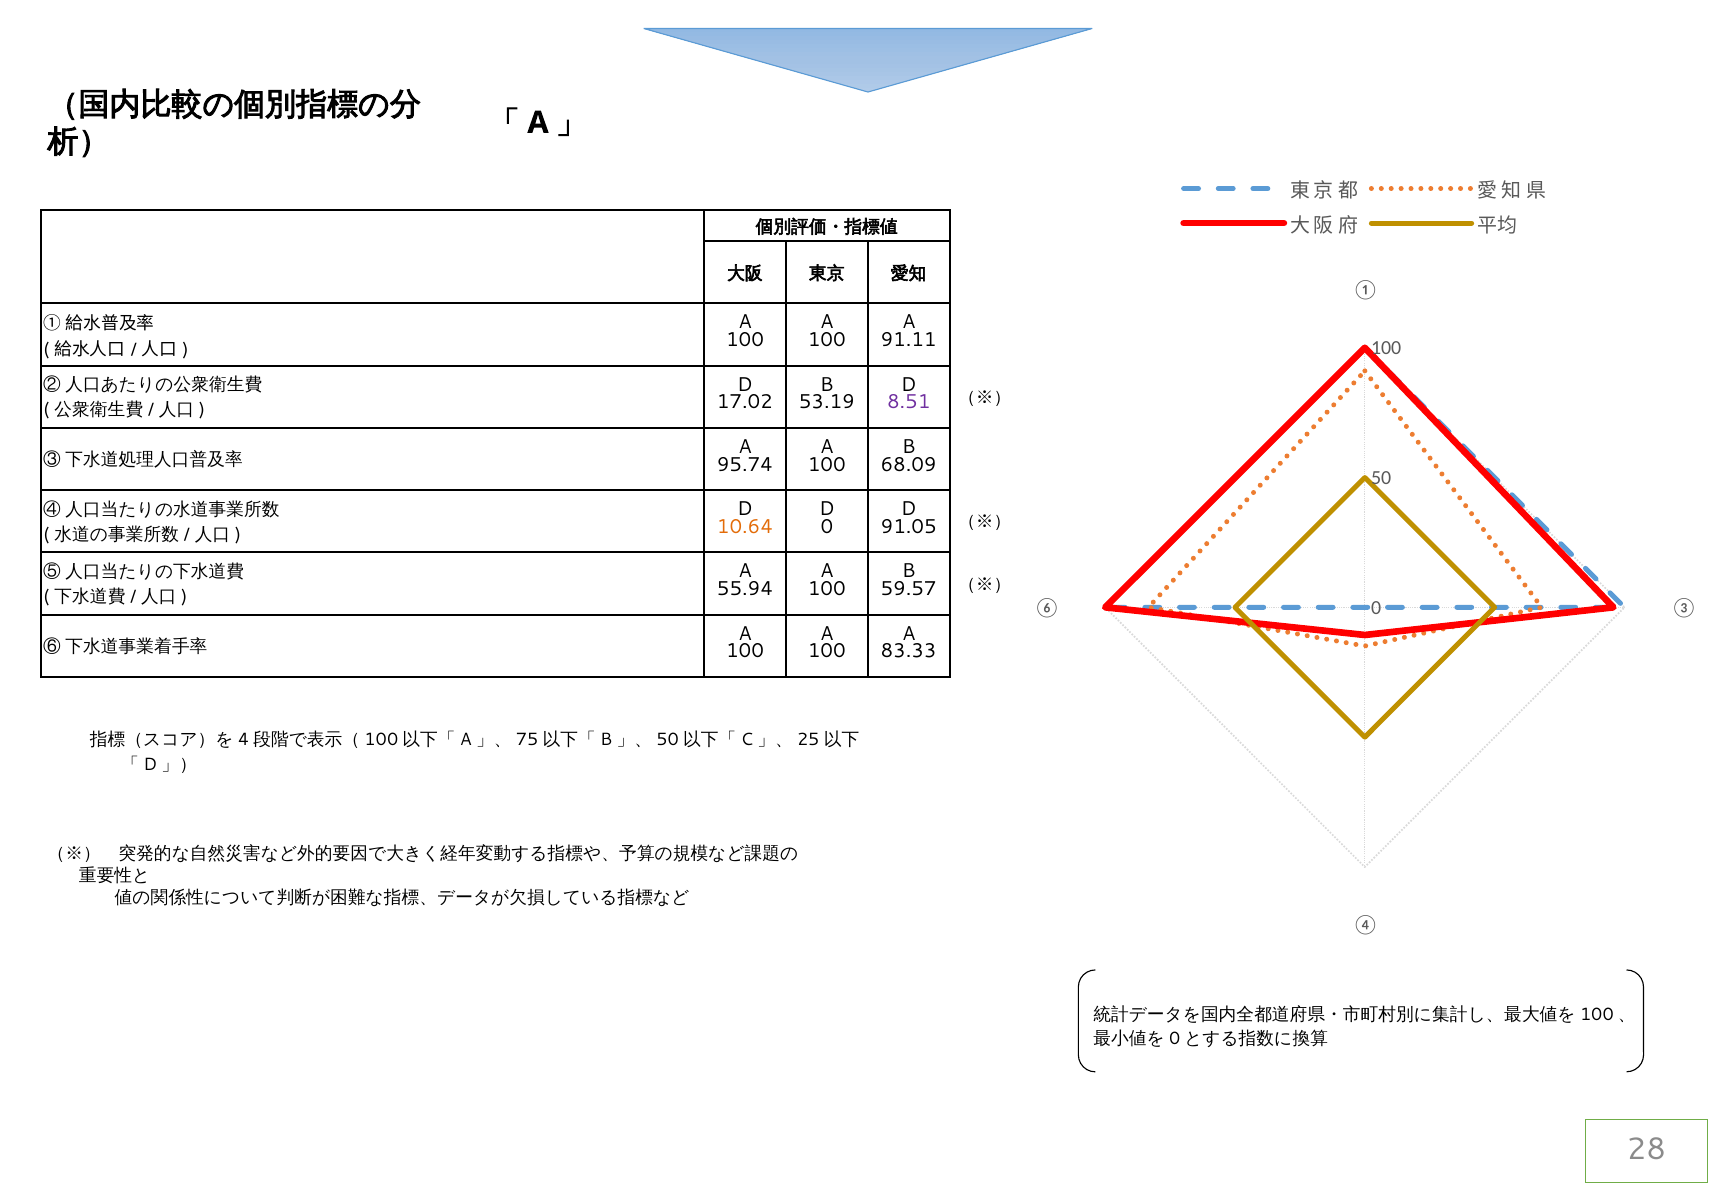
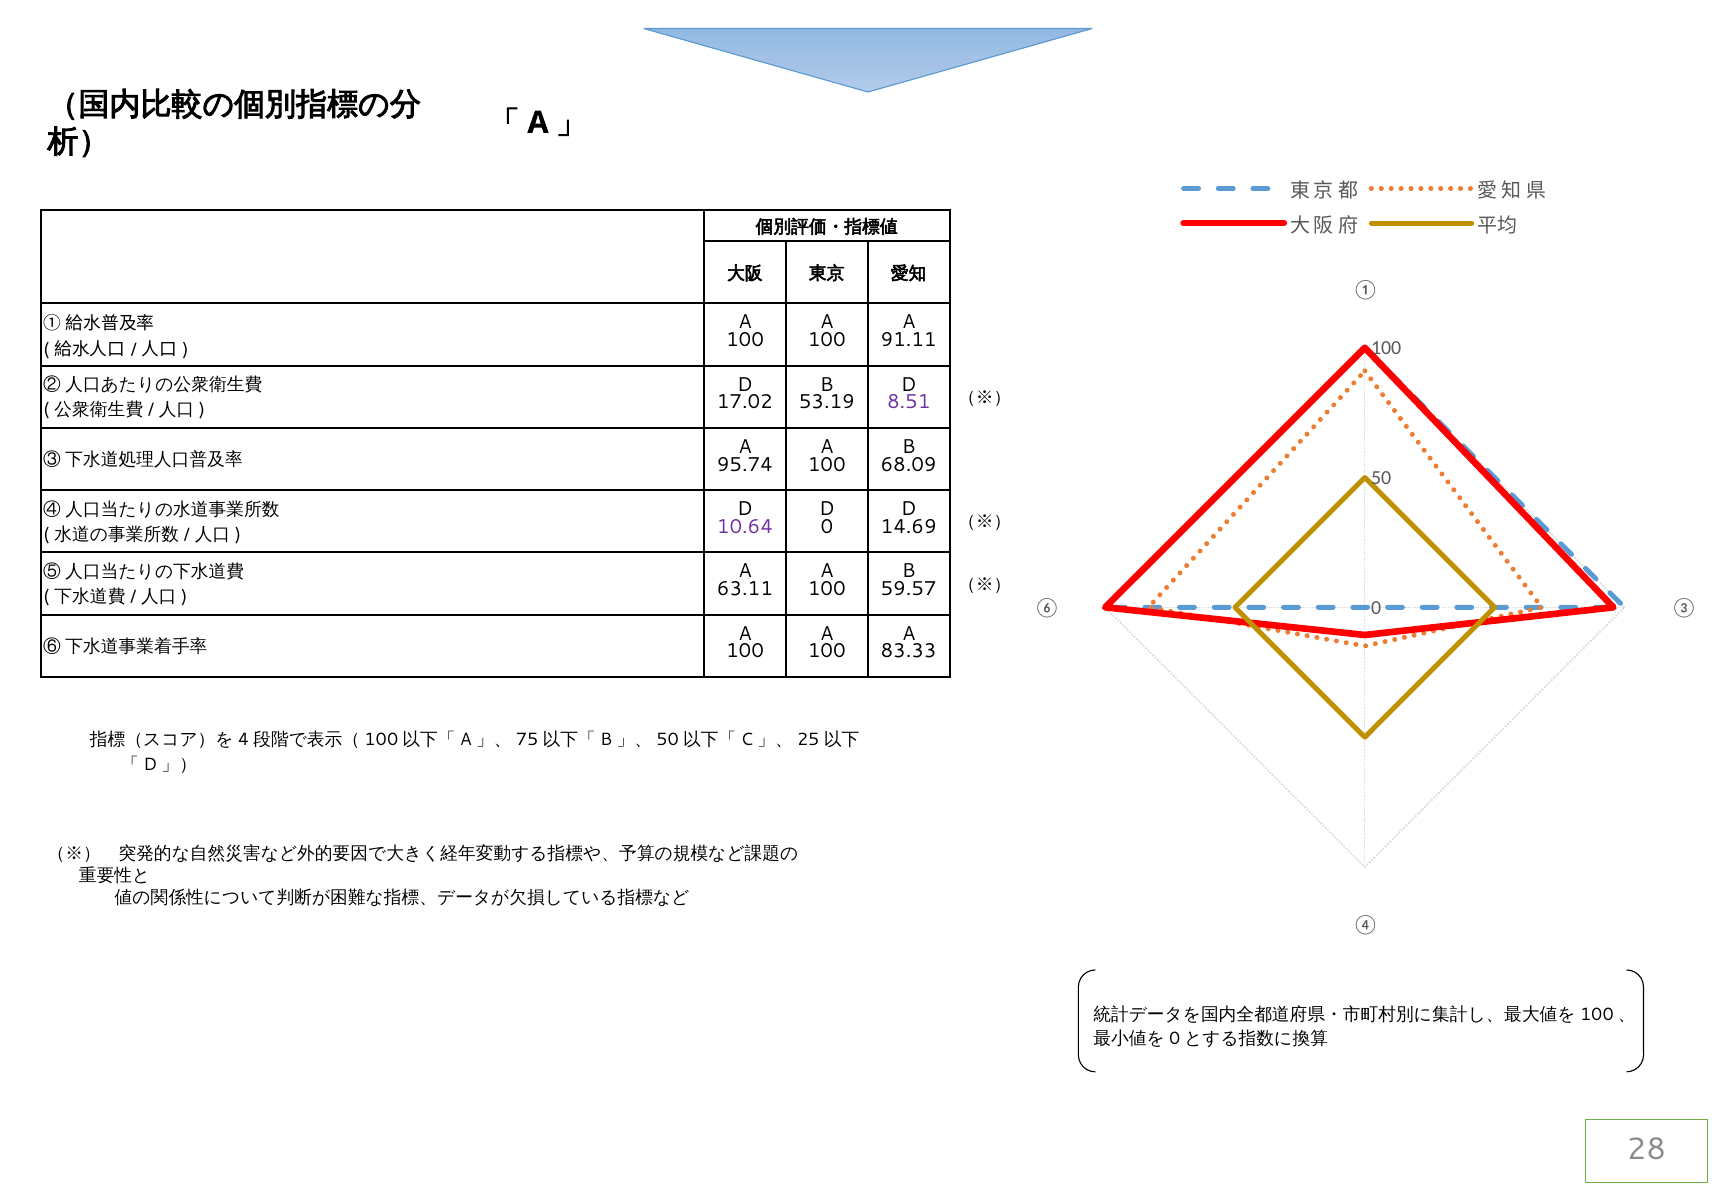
10.64 colour: orange -> purple
91.05: 91.05 -> 14.69
55.94: 55.94 -> 63.11
